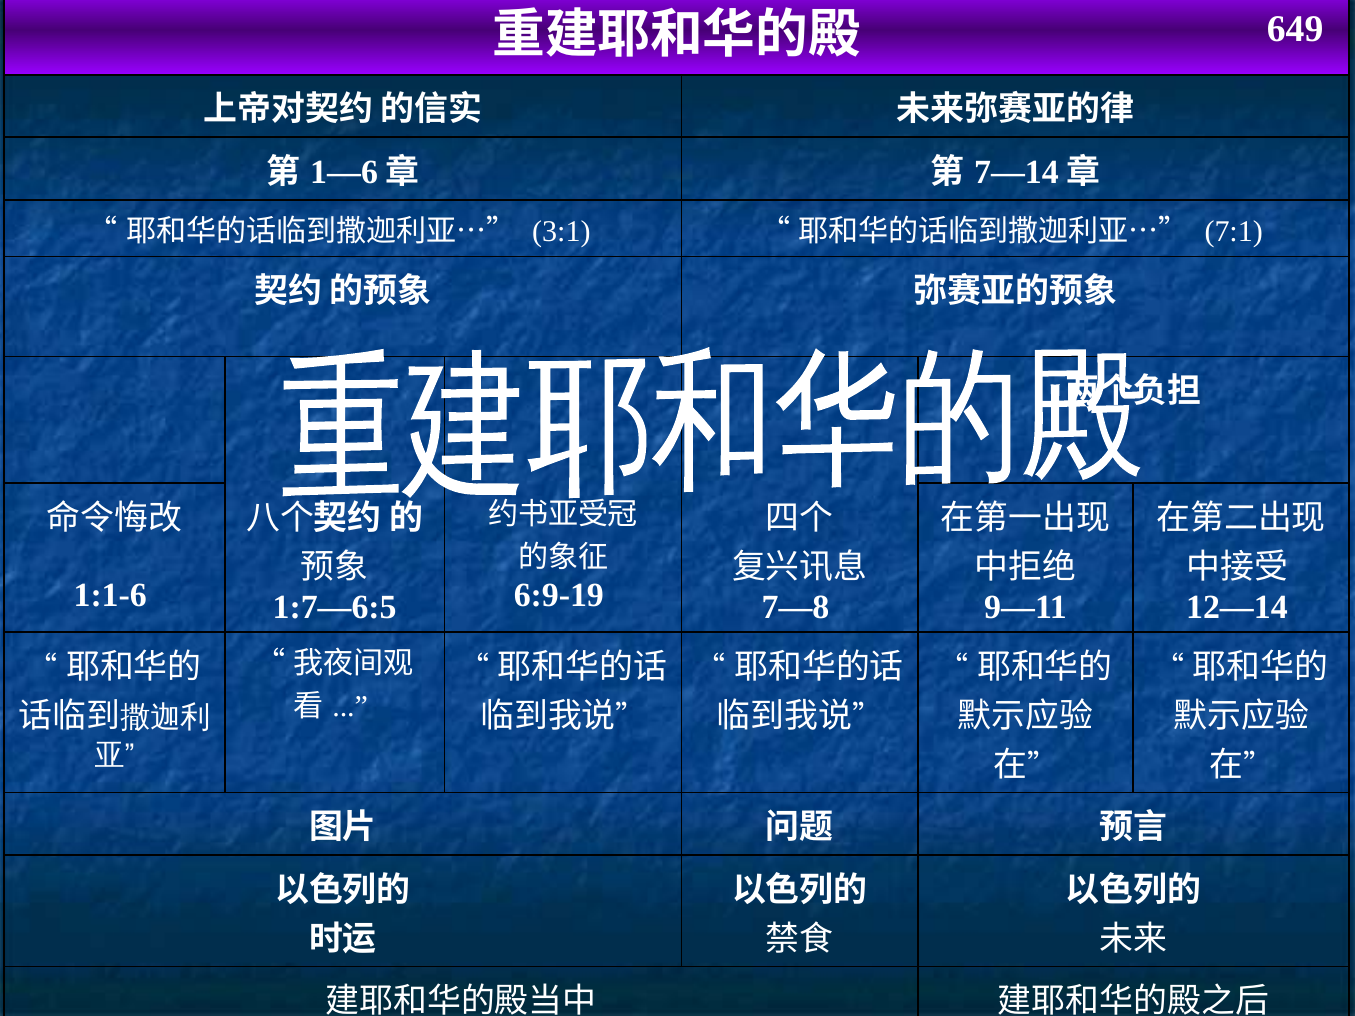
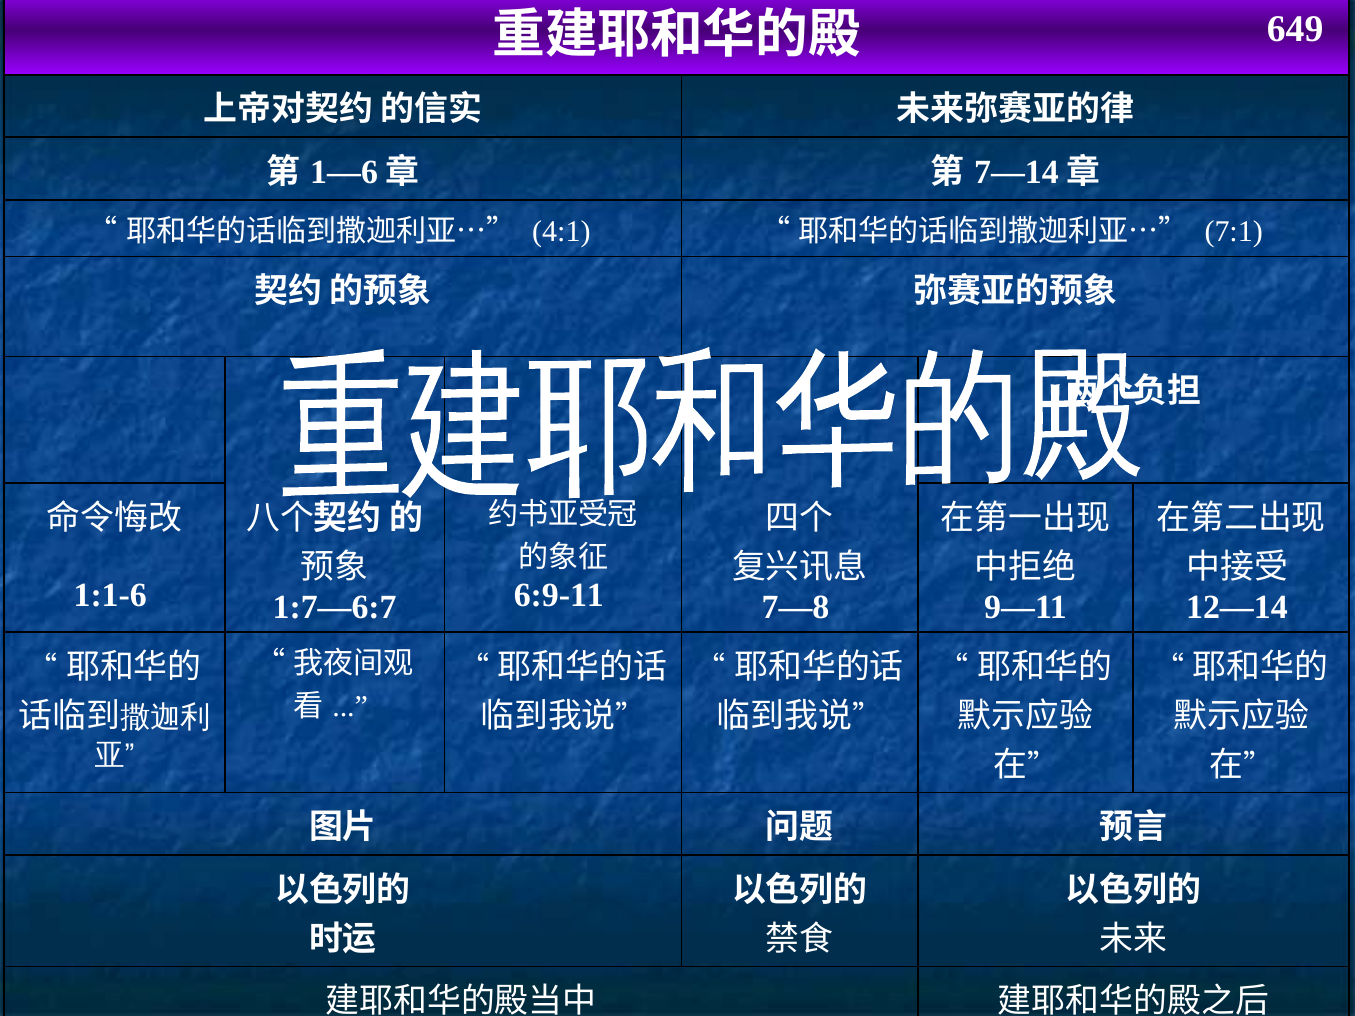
3:1: 3:1 -> 4:1
6:9-19: 6:9-19 -> 6:9-11
1:7—6:5: 1:7—6:5 -> 1:7—6:7
